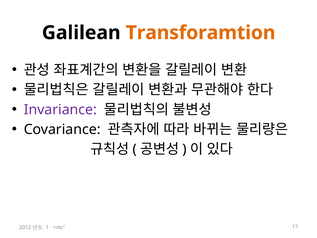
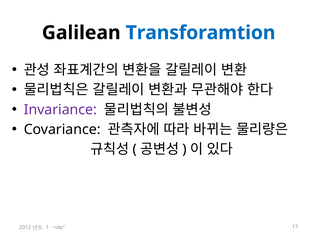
Transforamtion colour: orange -> blue
